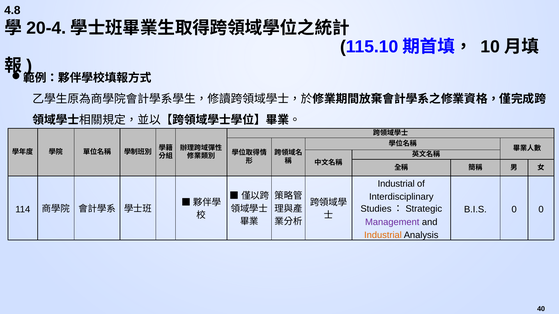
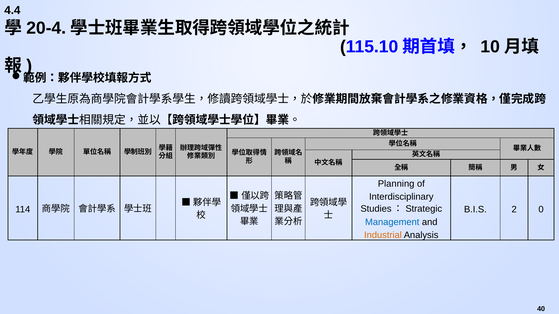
4.8: 4.8 -> 4.4
Industrial at (396, 184): Industrial -> Planning
B.I.S 0: 0 -> 2
Management colour: purple -> blue
